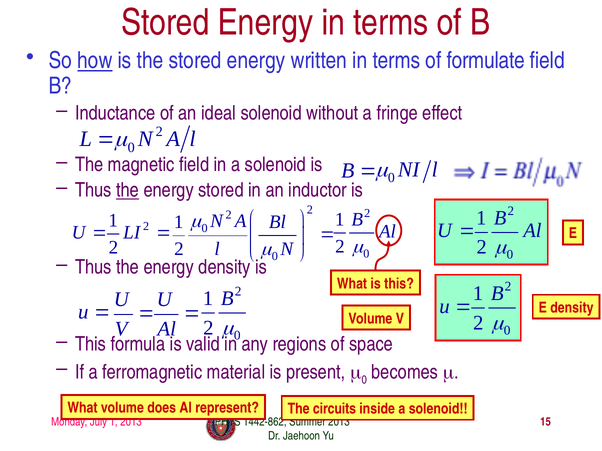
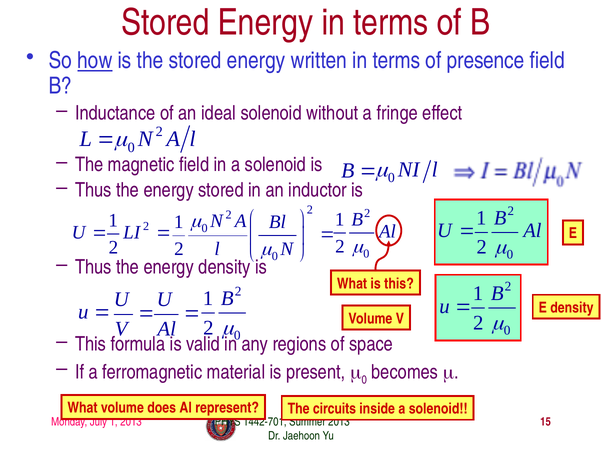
formulate: formulate -> presence
the at (128, 190) underline: present -> none
1442-862: 1442-862 -> 1442-701
